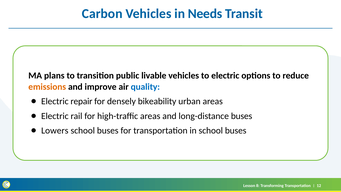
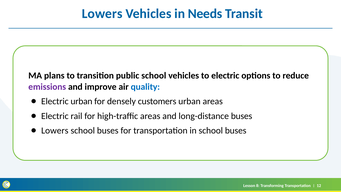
Carbon at (102, 14): Carbon -> Lowers
public livable: livable -> school
emissions colour: orange -> purple
Electric repair: repair -> urban
bikeability: bikeability -> customers
